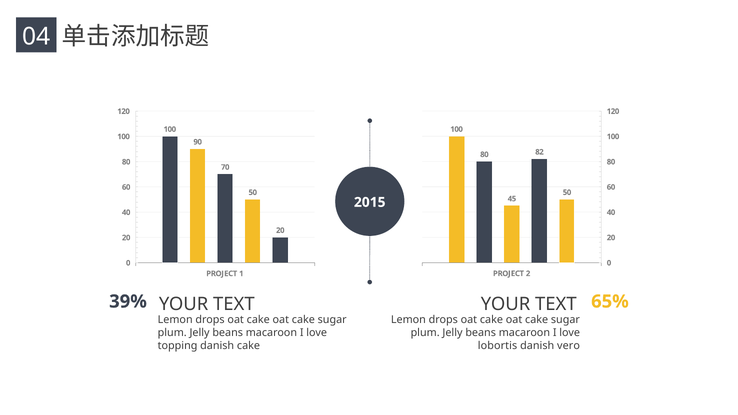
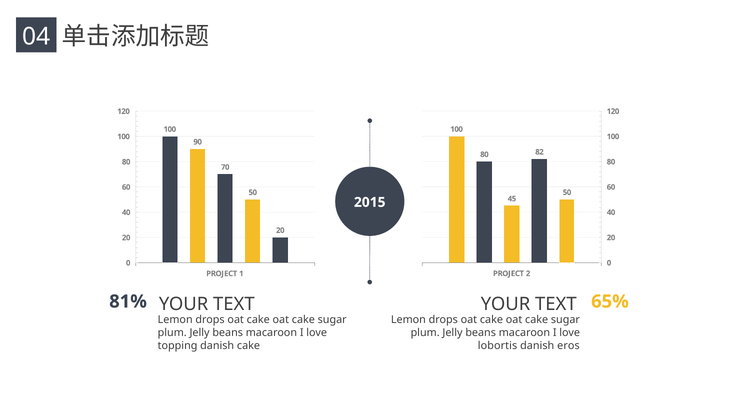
39%: 39% -> 81%
vero: vero -> eros
